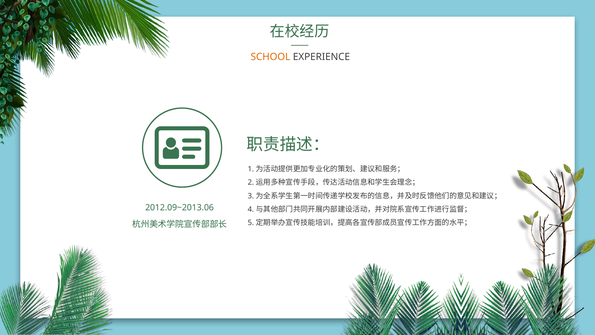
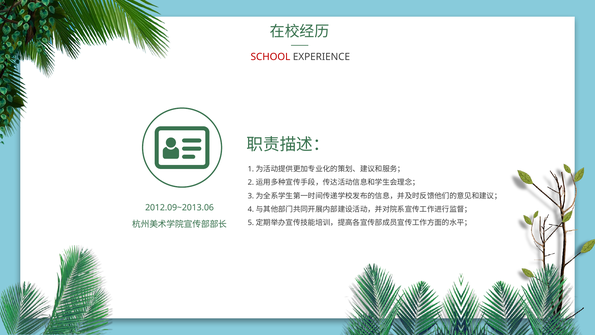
SCHOOL colour: orange -> red
